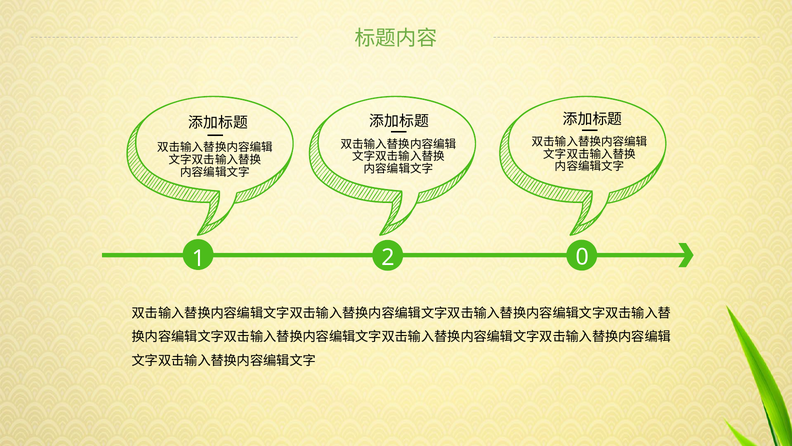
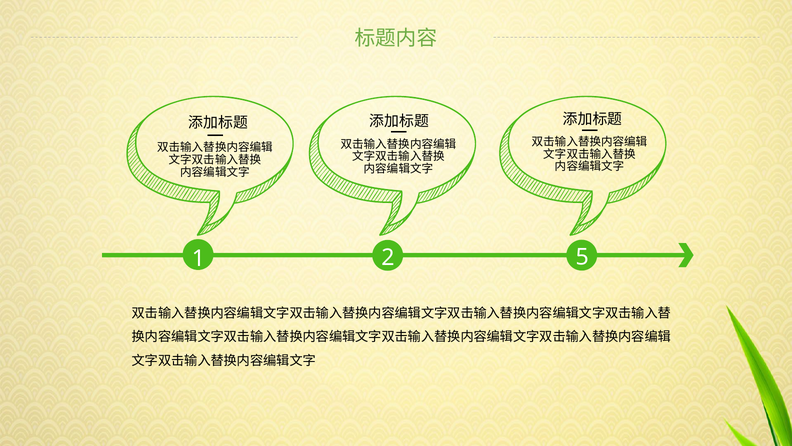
0: 0 -> 5
